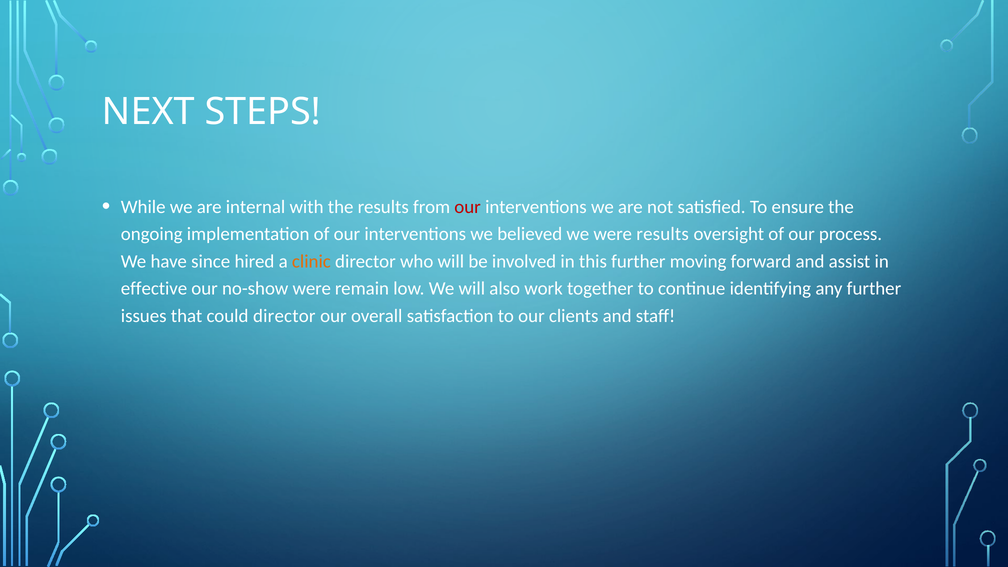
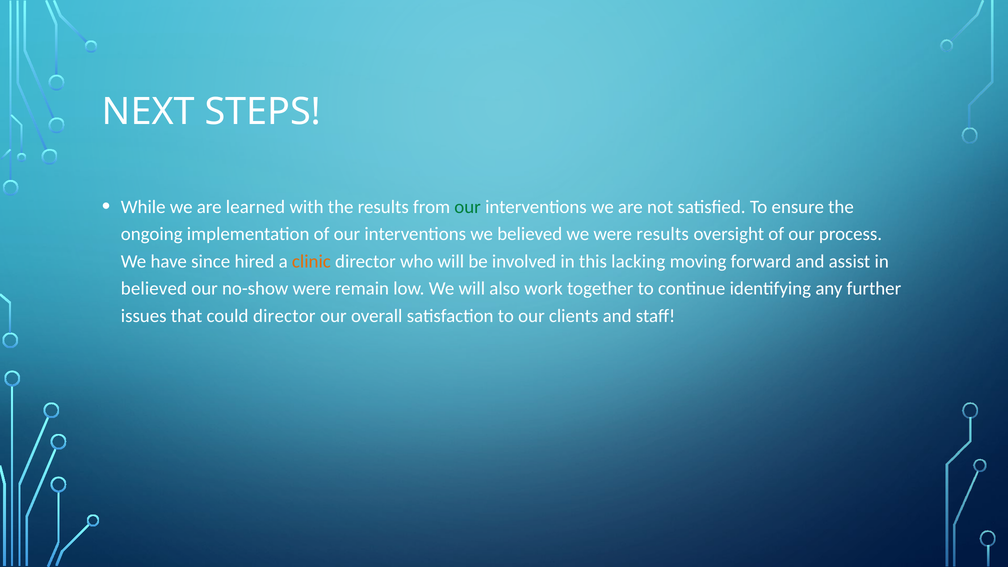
internal: internal -> learned
our at (468, 207) colour: red -> green
this further: further -> lacking
effective at (154, 289): effective -> believed
